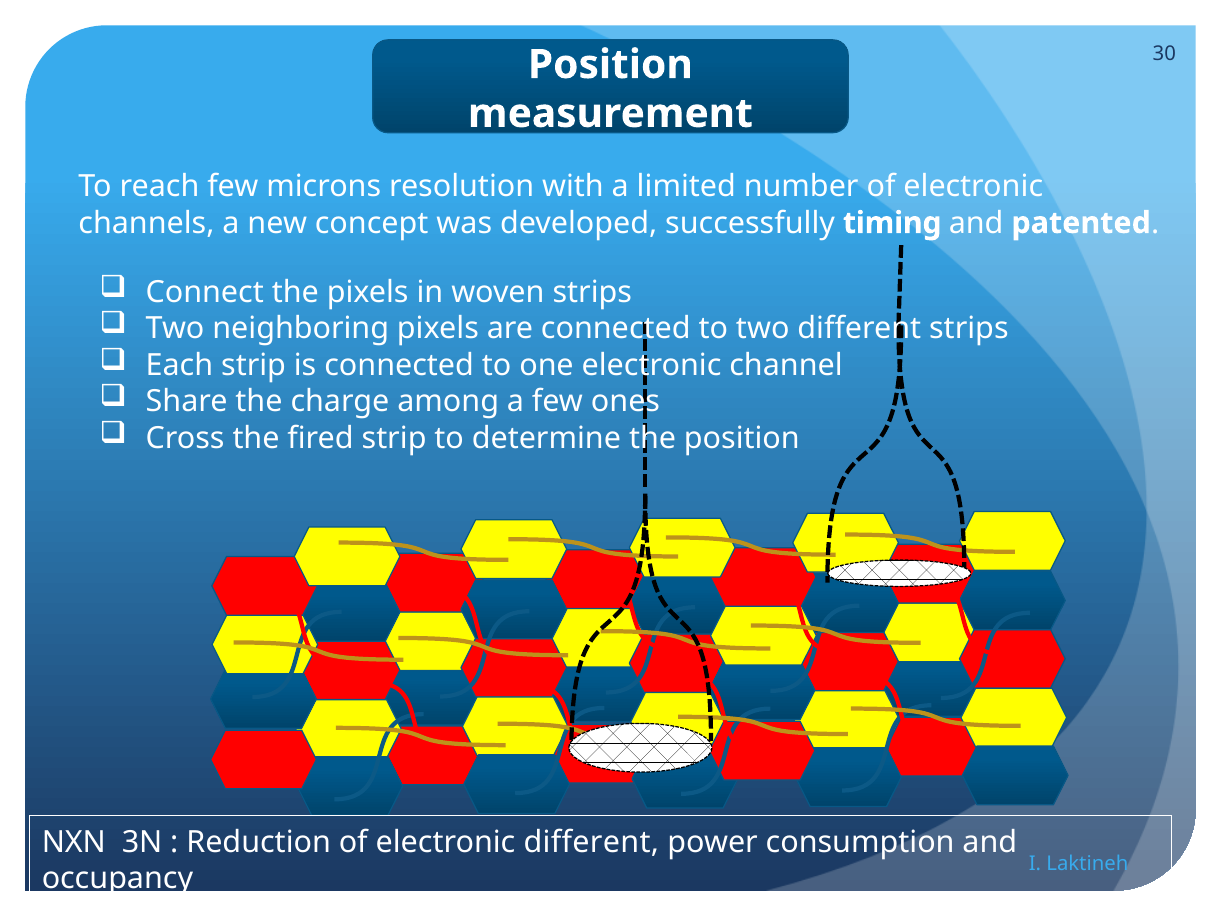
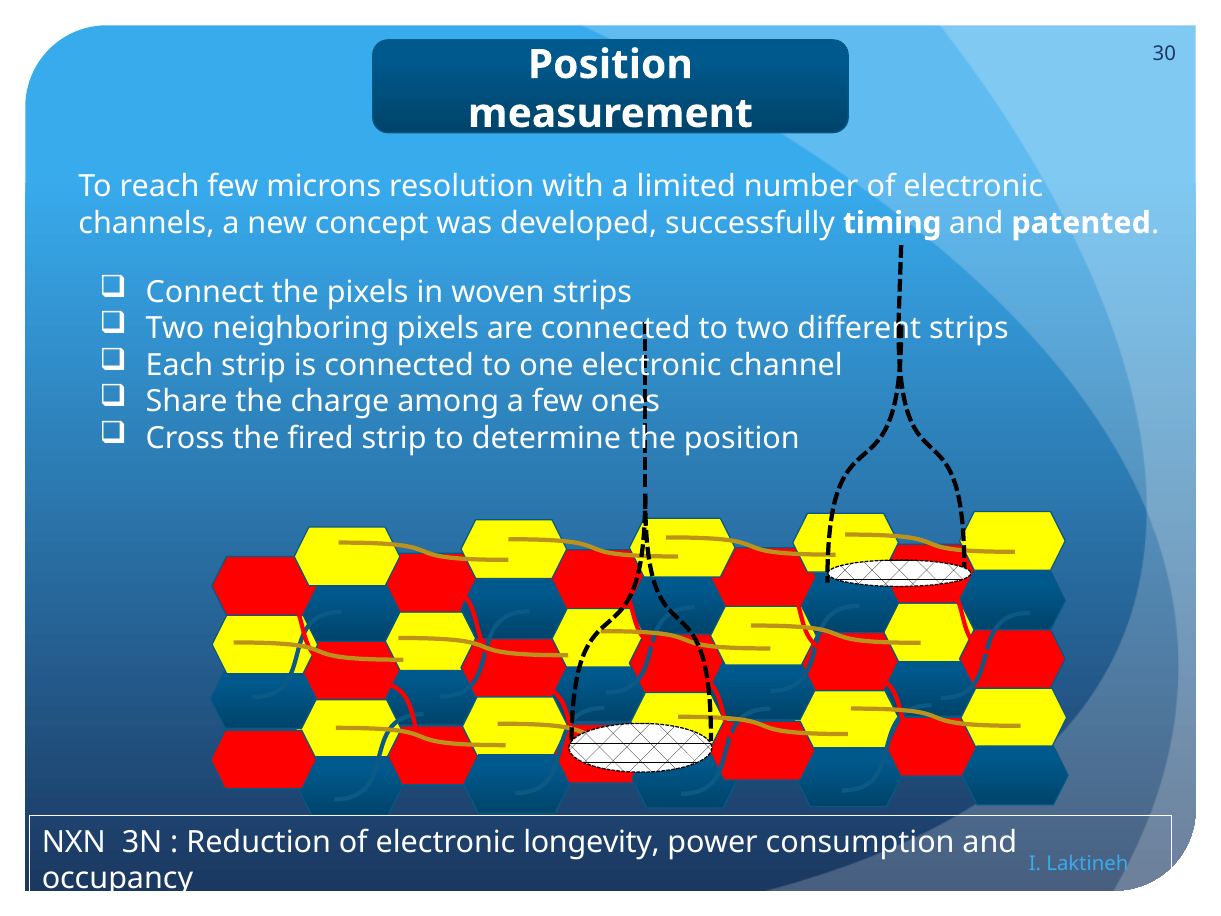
electronic different: different -> longevity
